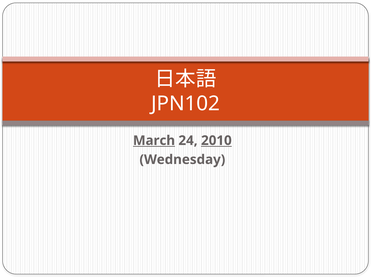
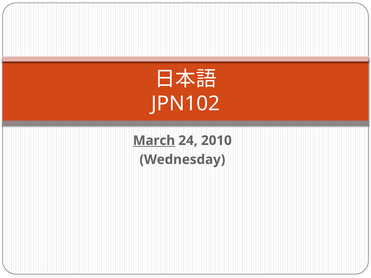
2010 underline: present -> none
